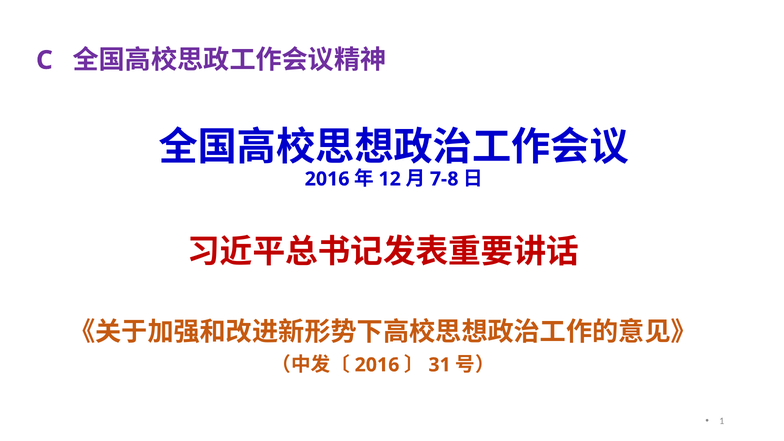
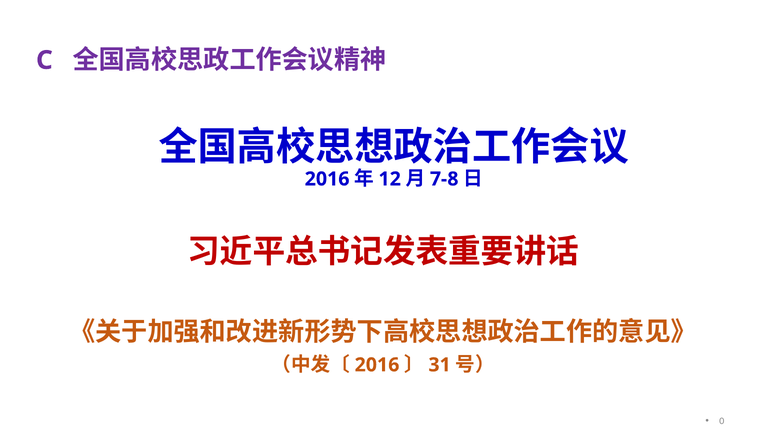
1: 1 -> 0
